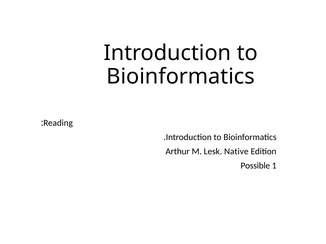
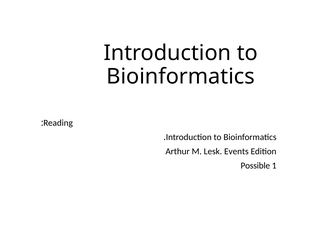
Native: Native -> Events
